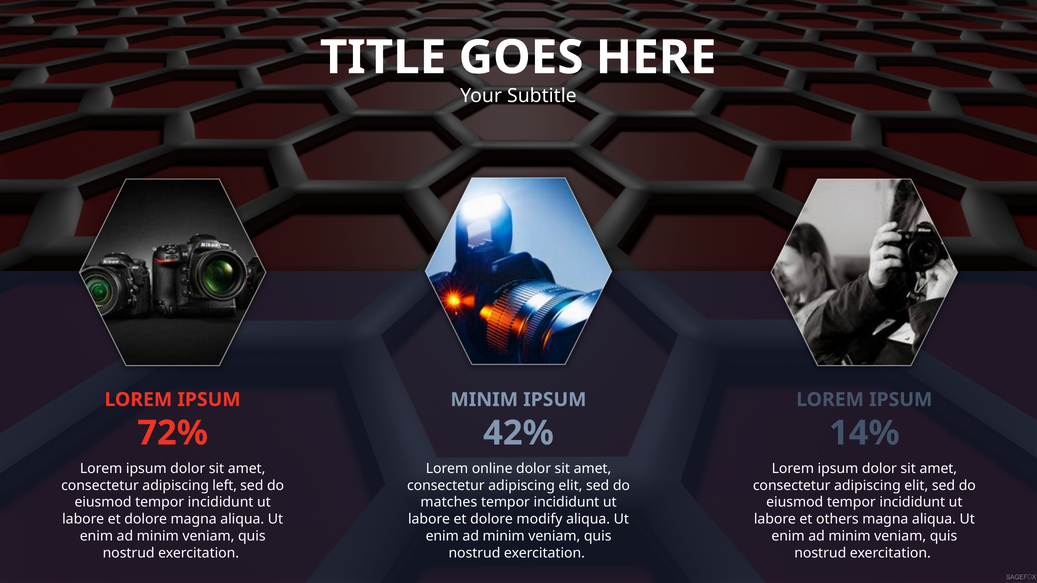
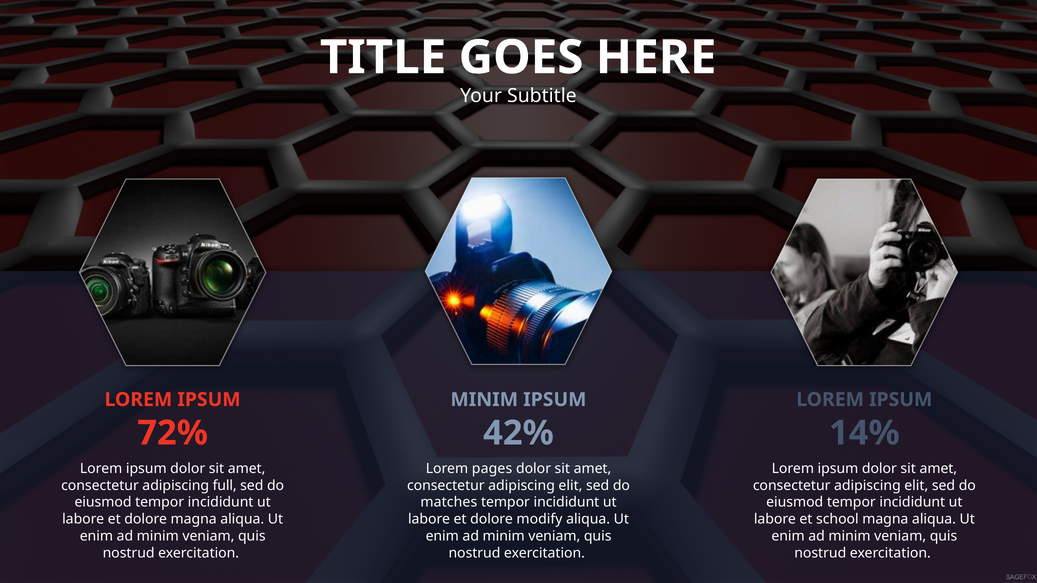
online: online -> pages
left: left -> full
others: others -> school
